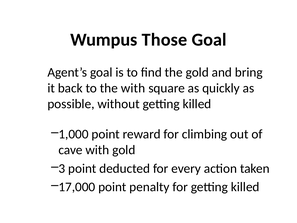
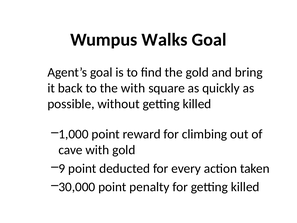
Those: Those -> Walks
3: 3 -> 9
17,000: 17,000 -> 30,000
